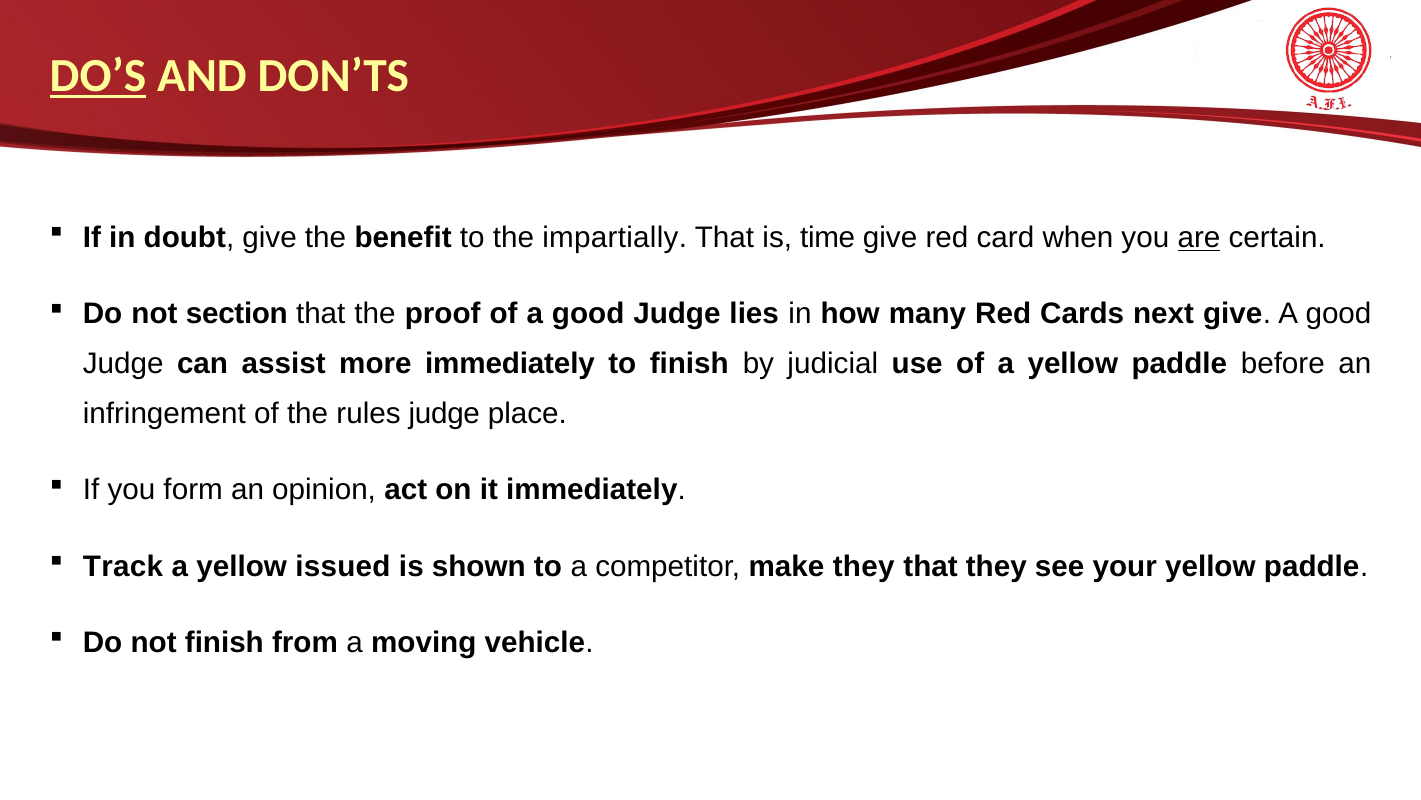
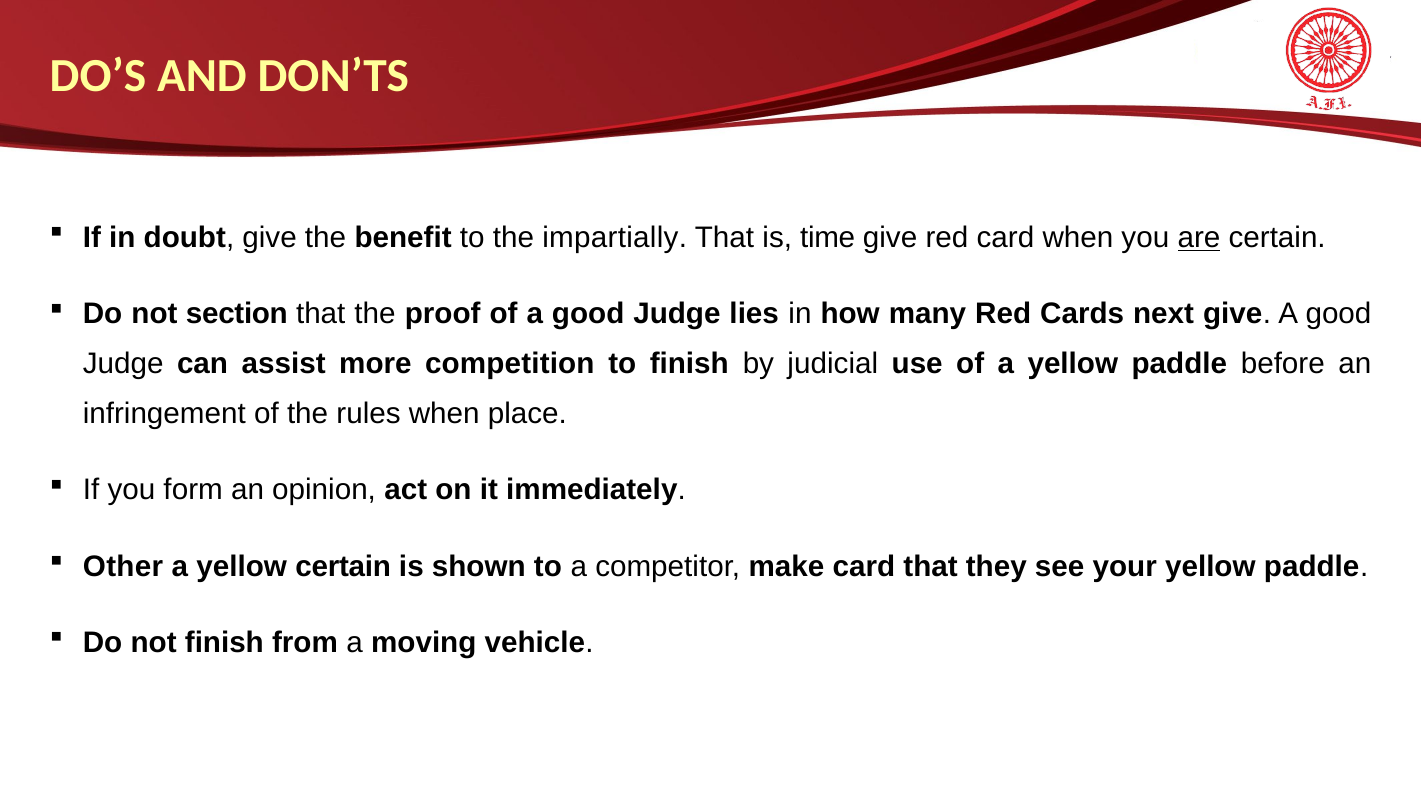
DO’S underline: present -> none
more immediately: immediately -> competition
rules judge: judge -> when
Track: Track -> Other
yellow issued: issued -> certain
make they: they -> card
